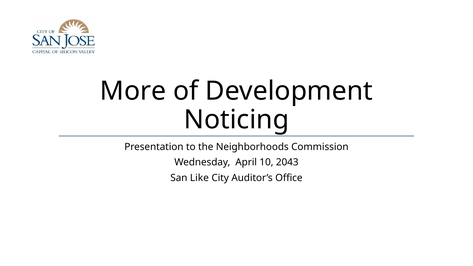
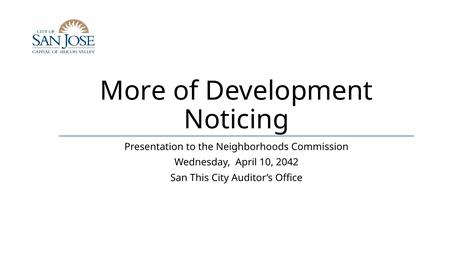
2043: 2043 -> 2042
Like: Like -> This
